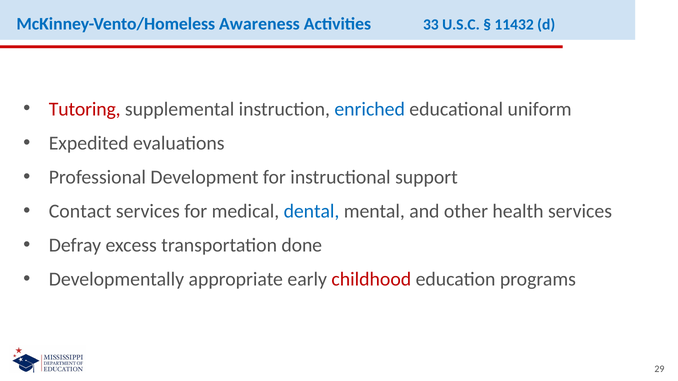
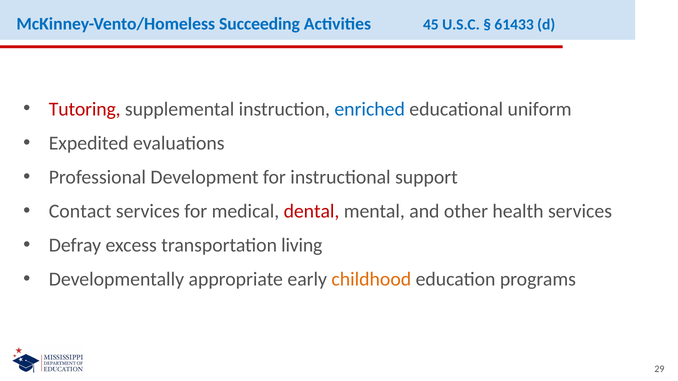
Awareness: Awareness -> Succeeding
33: 33 -> 45
11432: 11432 -> 61433
dental colour: blue -> red
done: done -> living
childhood colour: red -> orange
